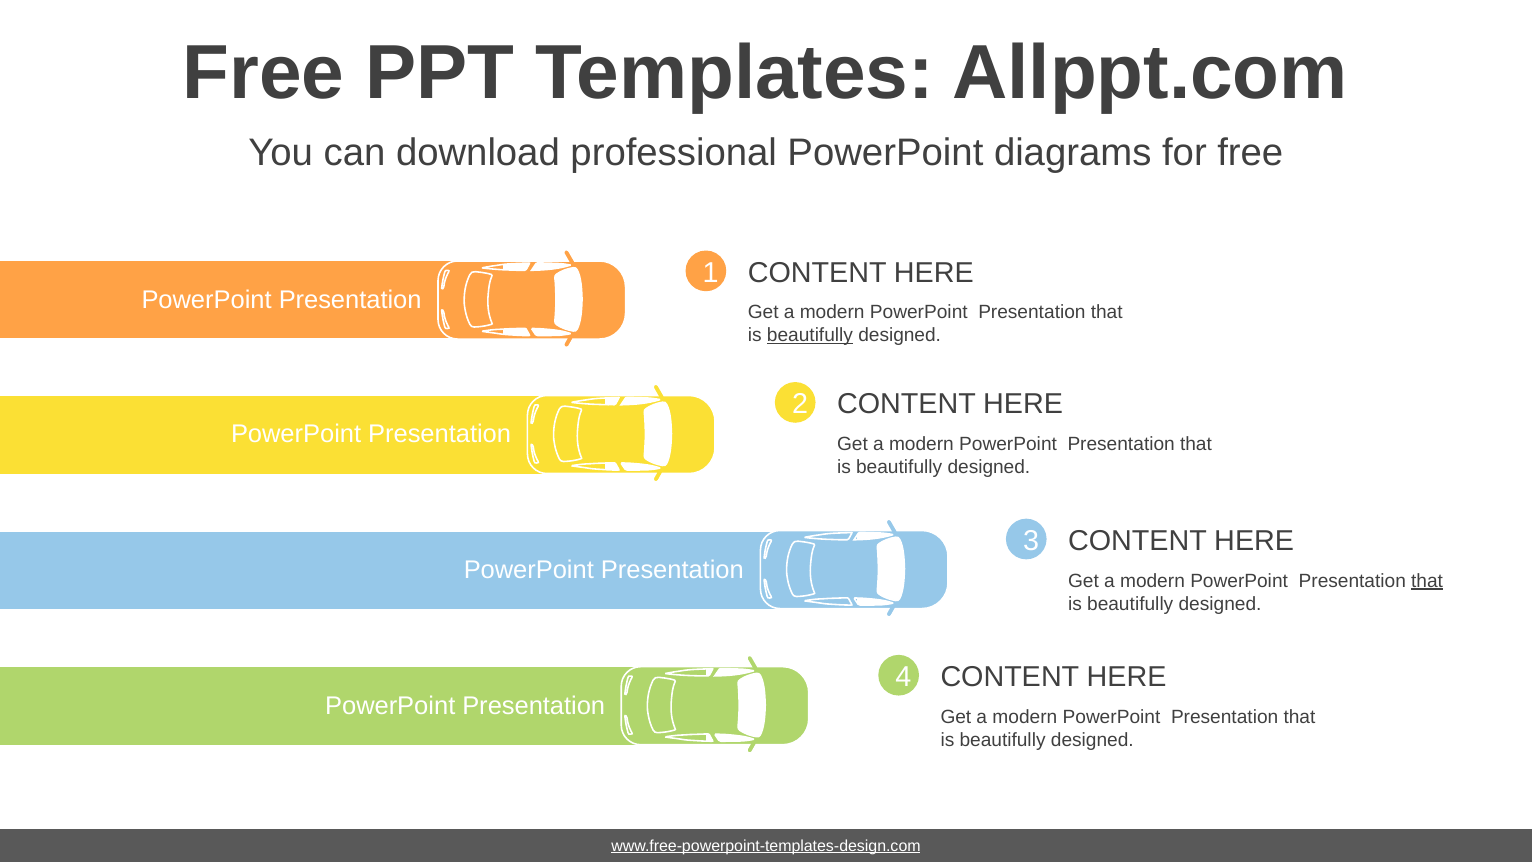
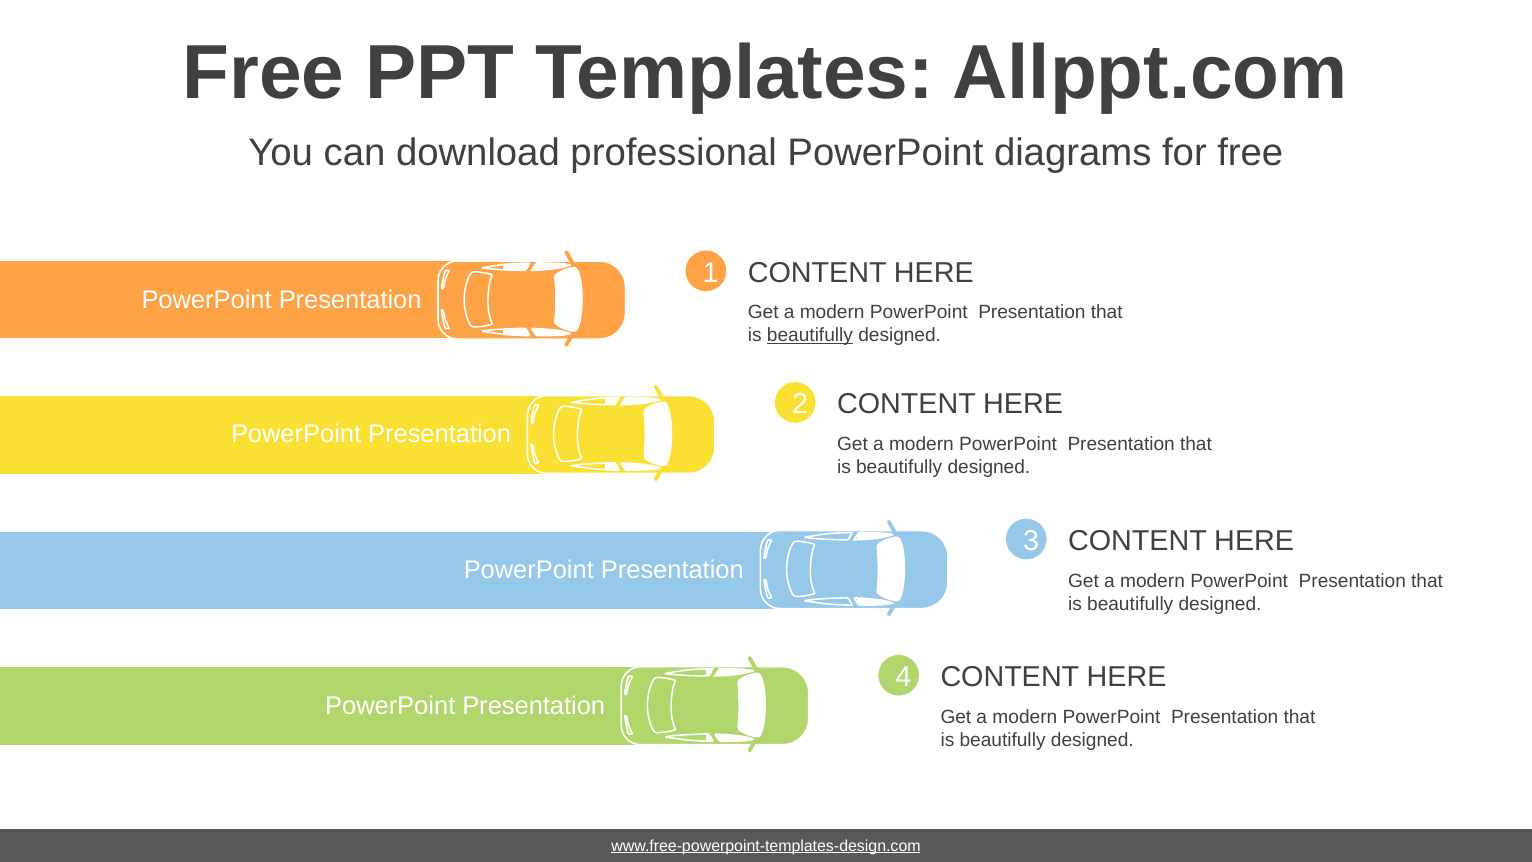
that at (1427, 581) underline: present -> none
